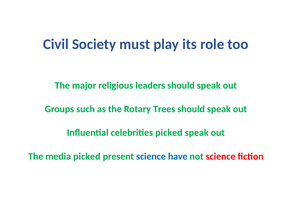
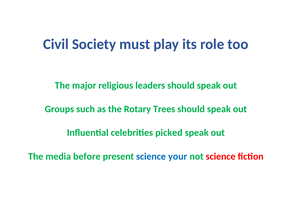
media picked: picked -> before
have: have -> your
